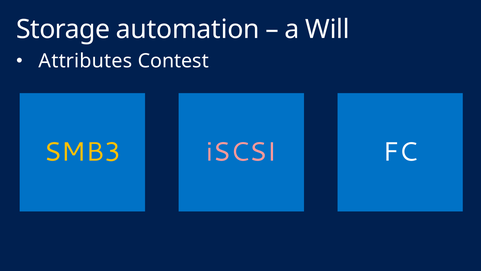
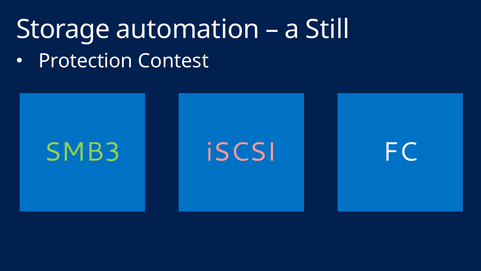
Will: Will -> Still
Attributes: Attributes -> Protection
SMB3 colour: yellow -> light green
